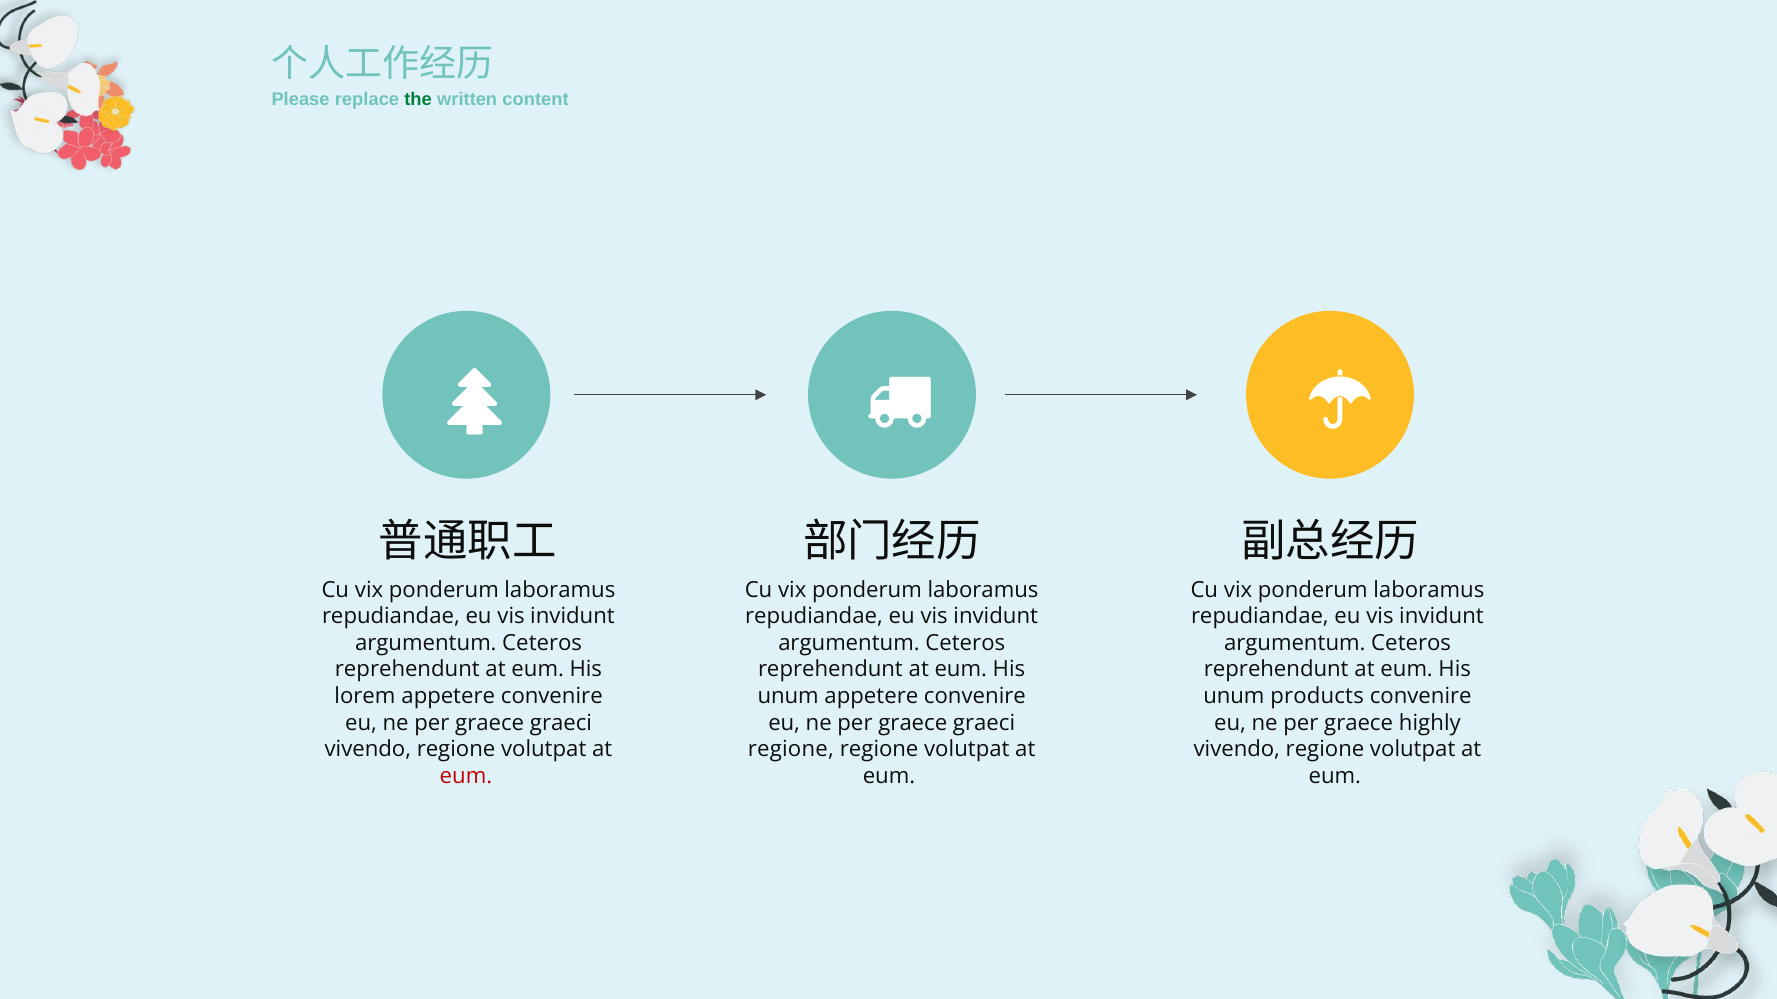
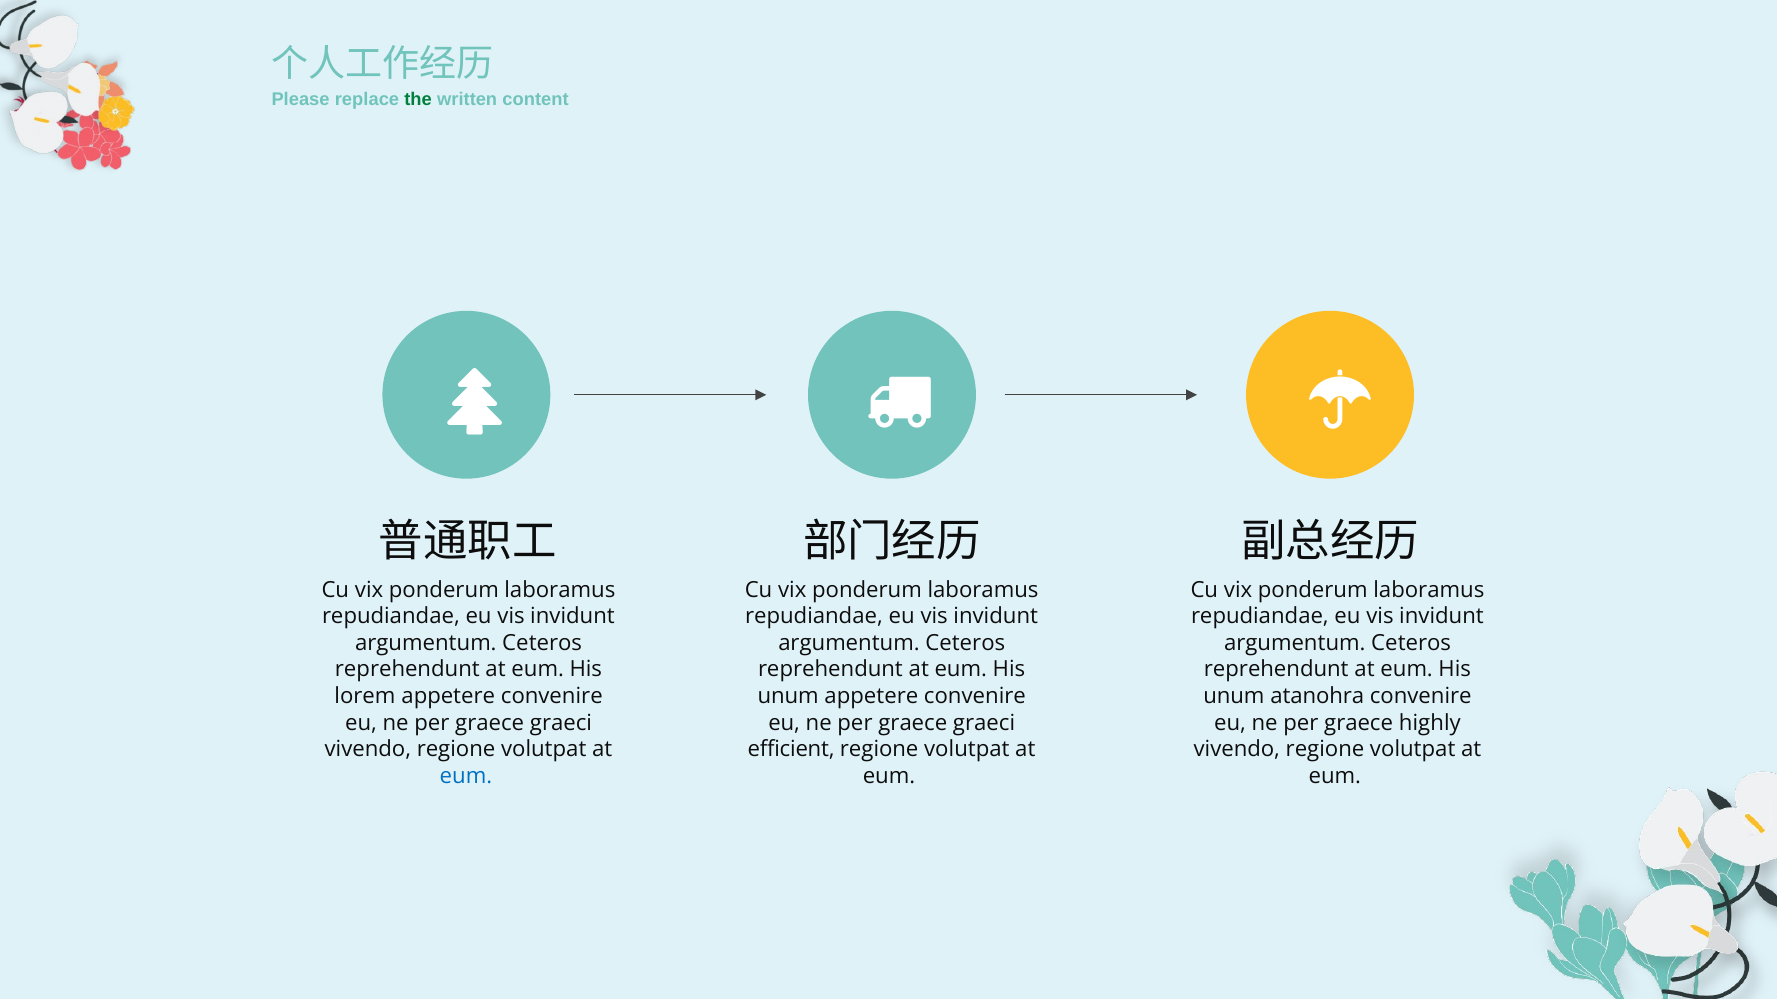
products: products -> atanohra
regione at (791, 750): regione -> efficient
eum at (466, 777) colour: red -> blue
